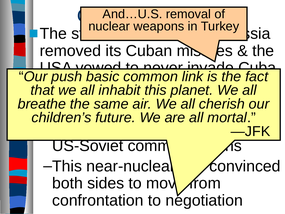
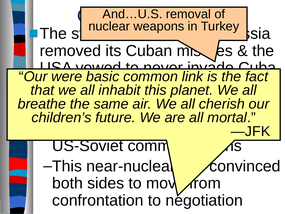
push: push -> were
